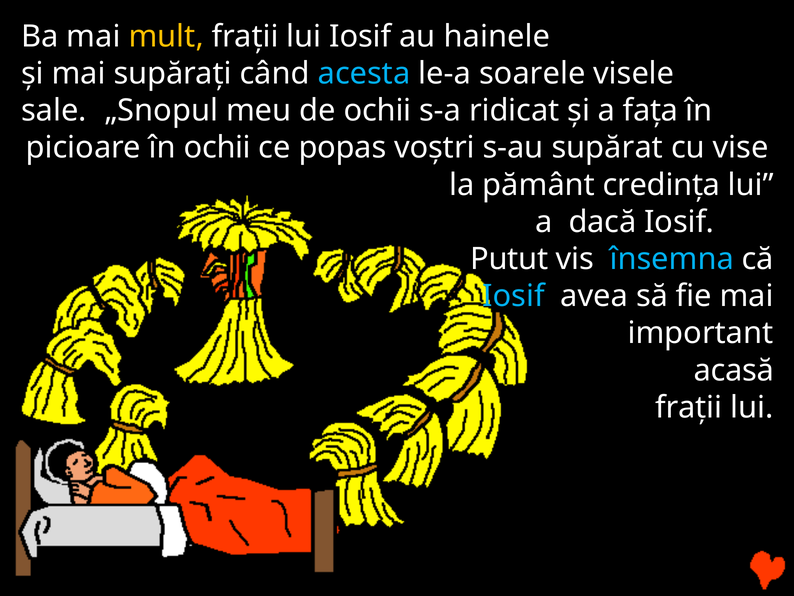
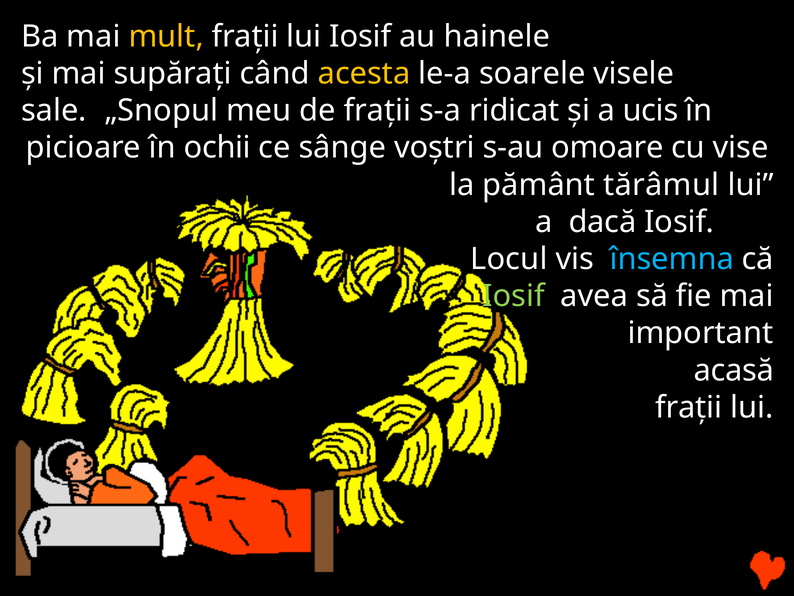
acesta colour: light blue -> yellow
de ochii: ochii -> fraţii
faţa: faţa -> ucis
popas: popas -> sânge
supărat: supărat -> omoare
credinţa: credinţa -> tărâmul
Putut: Putut -> Locul
Iosif at (514, 296) colour: light blue -> light green
